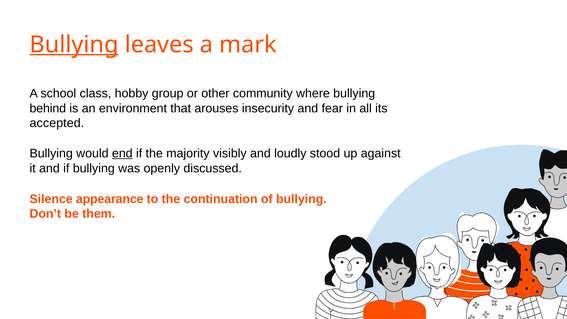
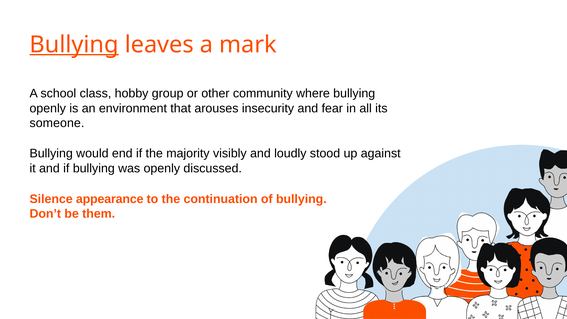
behind at (48, 108): behind -> openly
accepted: accepted -> someone
end underline: present -> none
